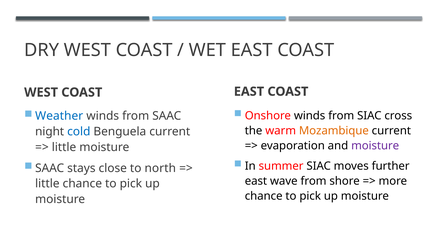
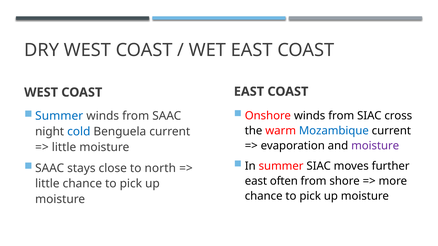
Weather at (59, 116): Weather -> Summer
Mozambique colour: orange -> blue
wave: wave -> often
